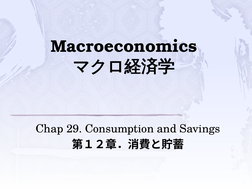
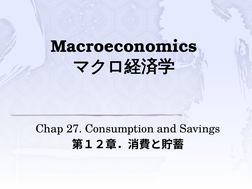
29: 29 -> 27
